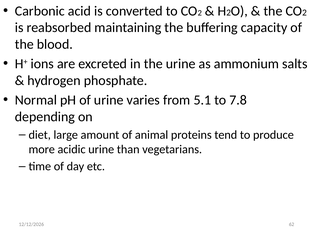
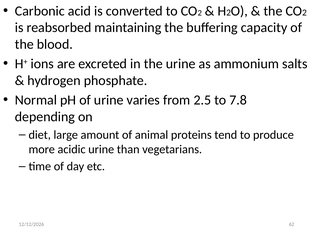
5.1: 5.1 -> 2.5
